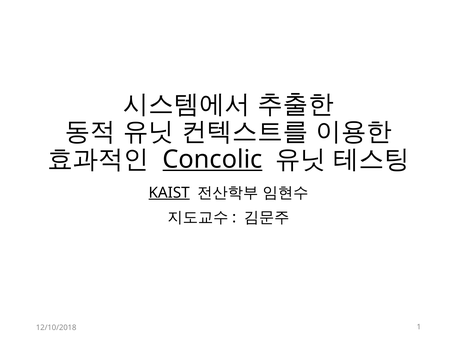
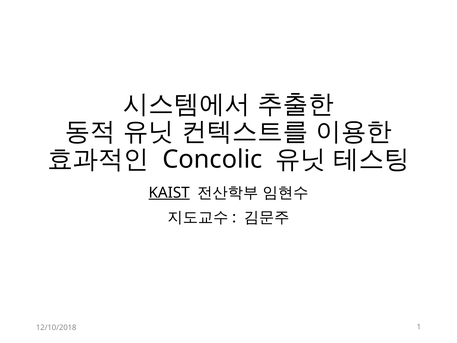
Concolic underline: present -> none
